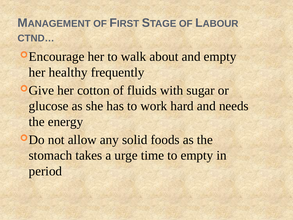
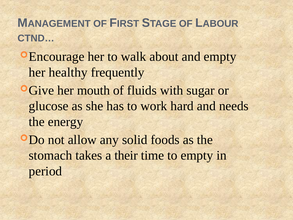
cotton: cotton -> mouth
urge: urge -> their
